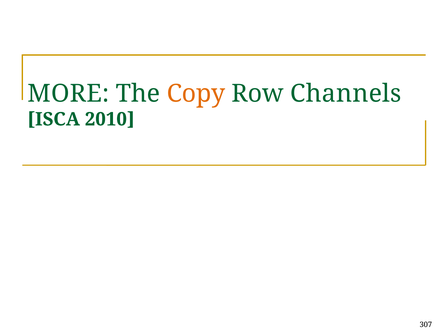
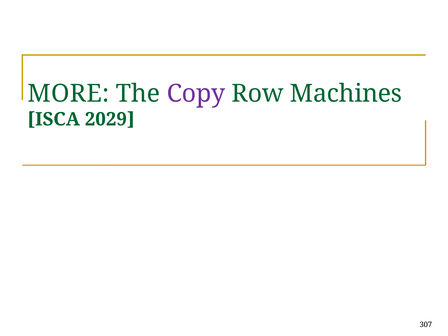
Copy colour: orange -> purple
Channels: Channels -> Machines
2010: 2010 -> 2029
